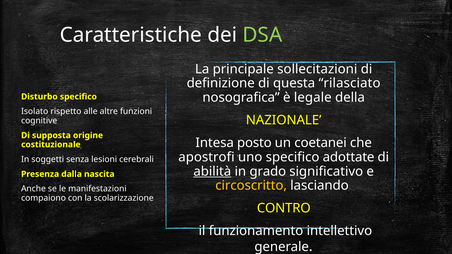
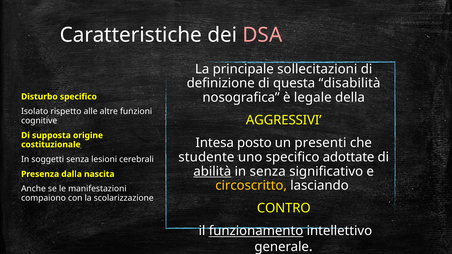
DSA colour: light green -> pink
rilasciato: rilasciato -> disabilità
NAZIONALE: NAZIONALE -> AGGRESSIVI
coetanei: coetanei -> presenti
apostrofi: apostrofi -> studente
in grado: grado -> senza
funzionamento underline: none -> present
